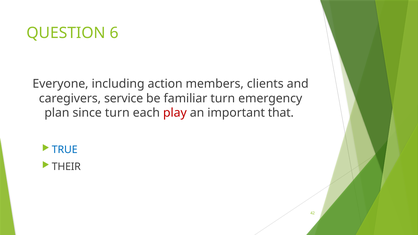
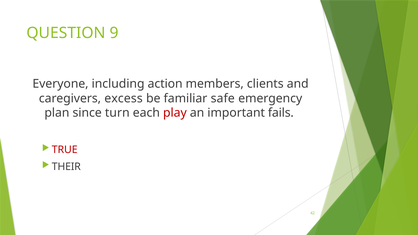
6: 6 -> 9
service: service -> excess
familiar turn: turn -> safe
that: that -> fails
TRUE colour: blue -> red
